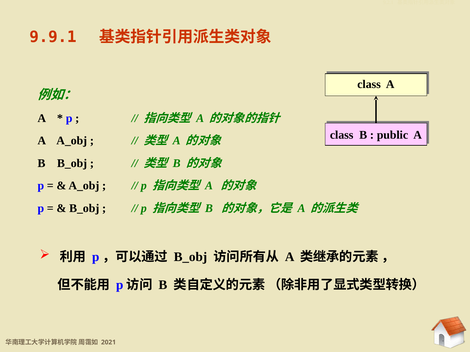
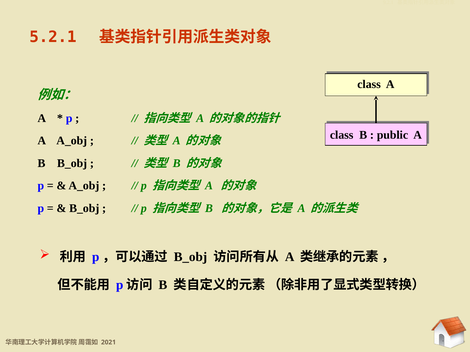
9.9.1: 9.9.1 -> 5.2.1
